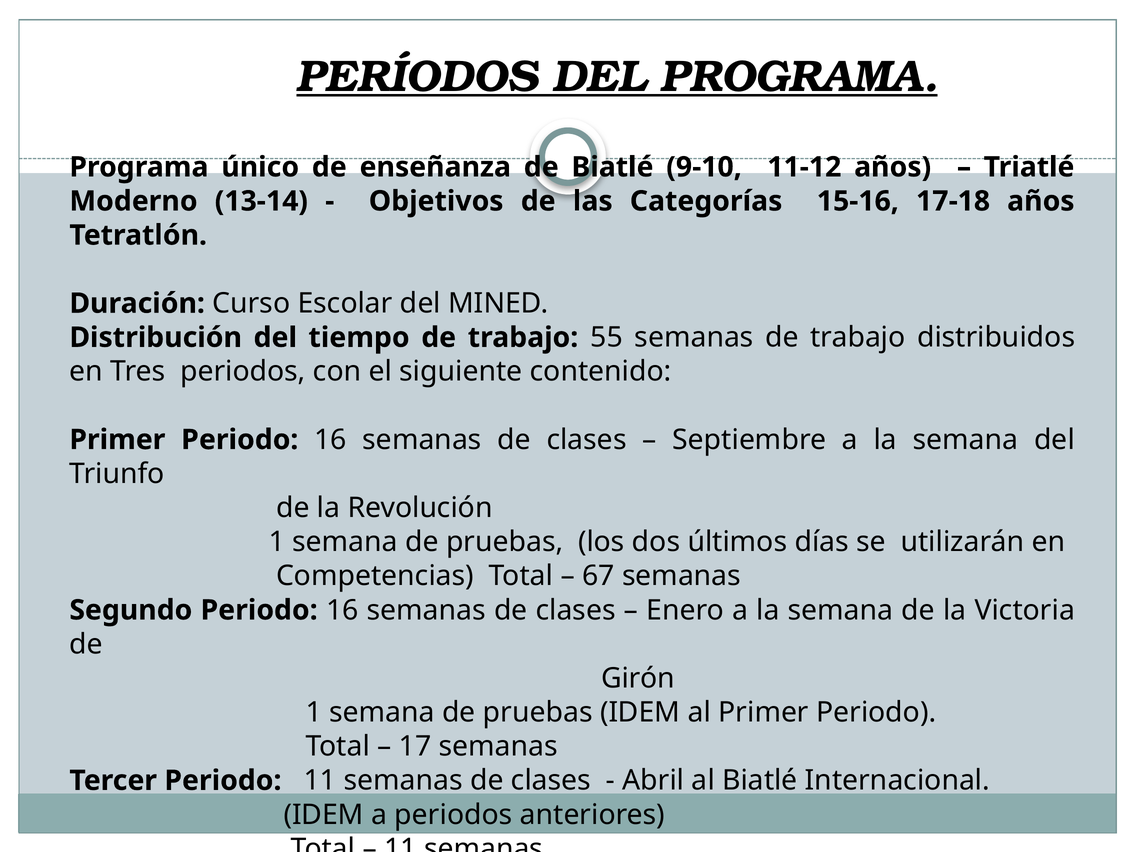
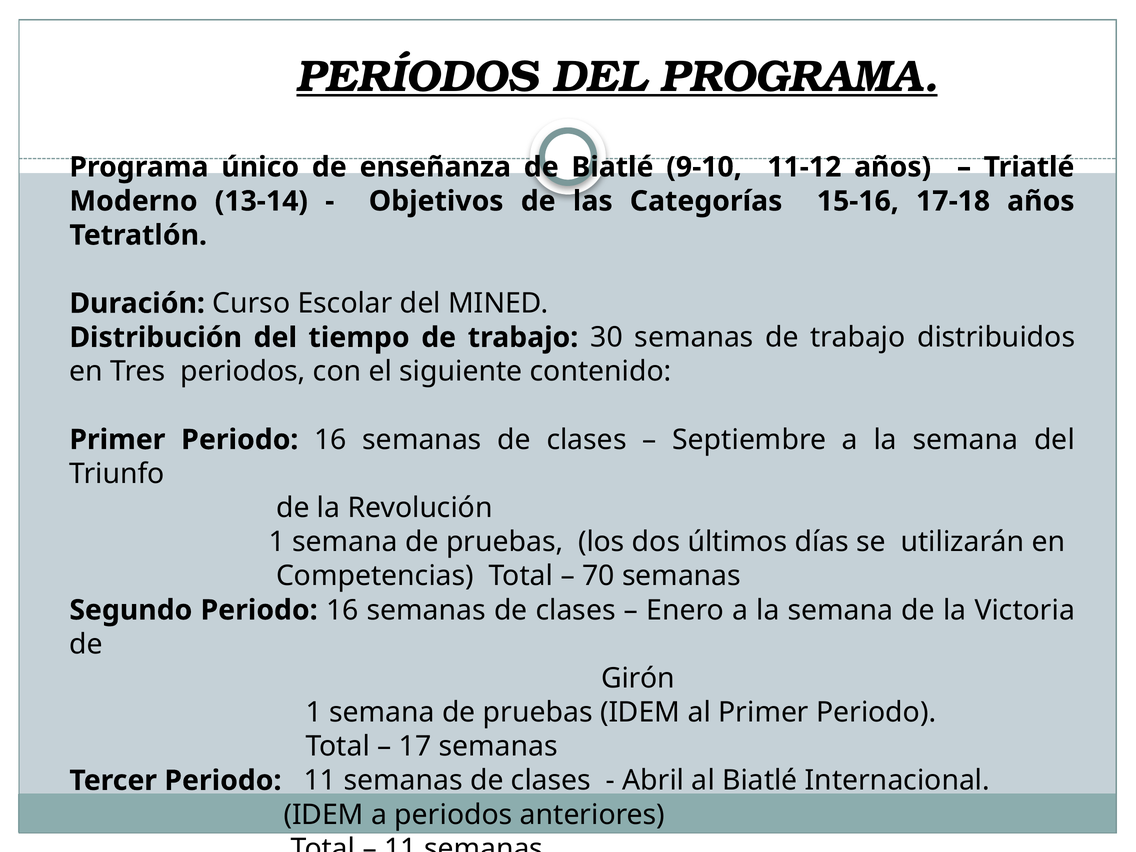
55: 55 -> 30
67: 67 -> 70
